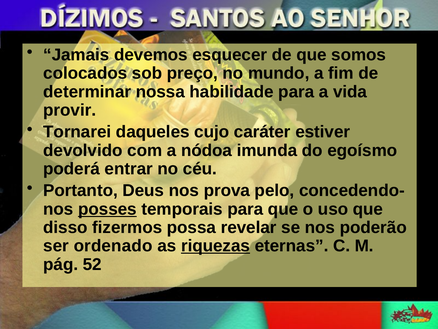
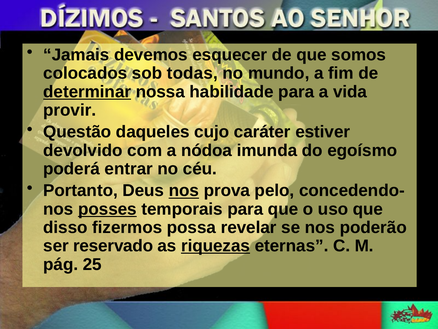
preço: preço -> todas
determinar underline: none -> present
Tornarei: Tornarei -> Questão
nos at (184, 190) underline: none -> present
ordenado: ordenado -> reservado
52: 52 -> 25
